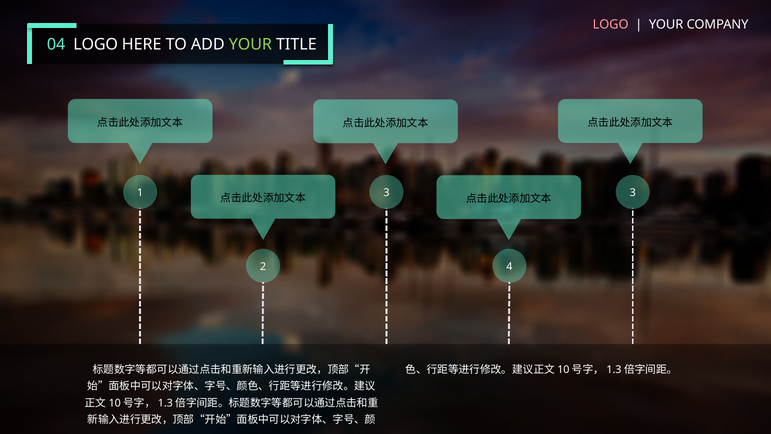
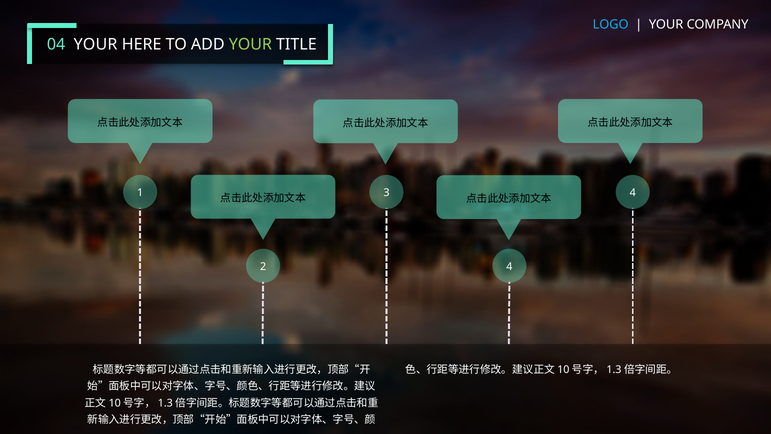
LOGO at (611, 24) colour: pink -> light blue
04 LOGO: LOGO -> YOUR
3 3: 3 -> 4
